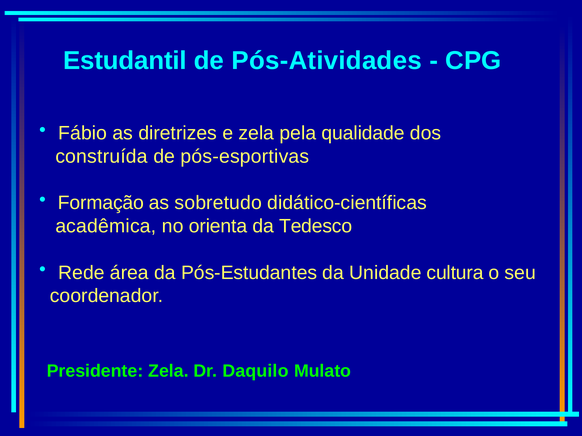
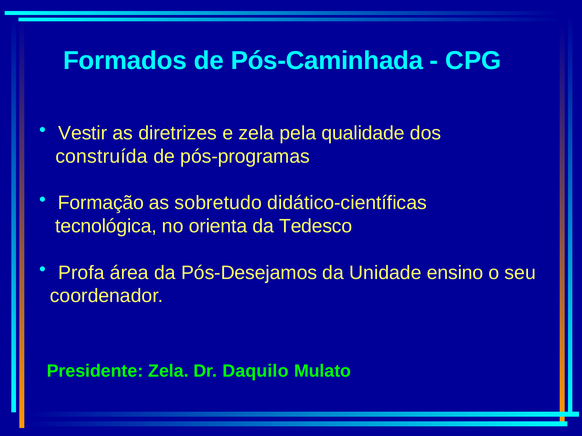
Estudantil: Estudantil -> Formados
Pós-Atividades: Pós-Atividades -> Pós-Caminhada
Fábio: Fábio -> Vestir
pós-esportivas: pós-esportivas -> pós-programas
acadêmica: acadêmica -> tecnológica
Rede: Rede -> Profa
Pós-Estudantes: Pós-Estudantes -> Pós-Desejamos
cultura: cultura -> ensino
